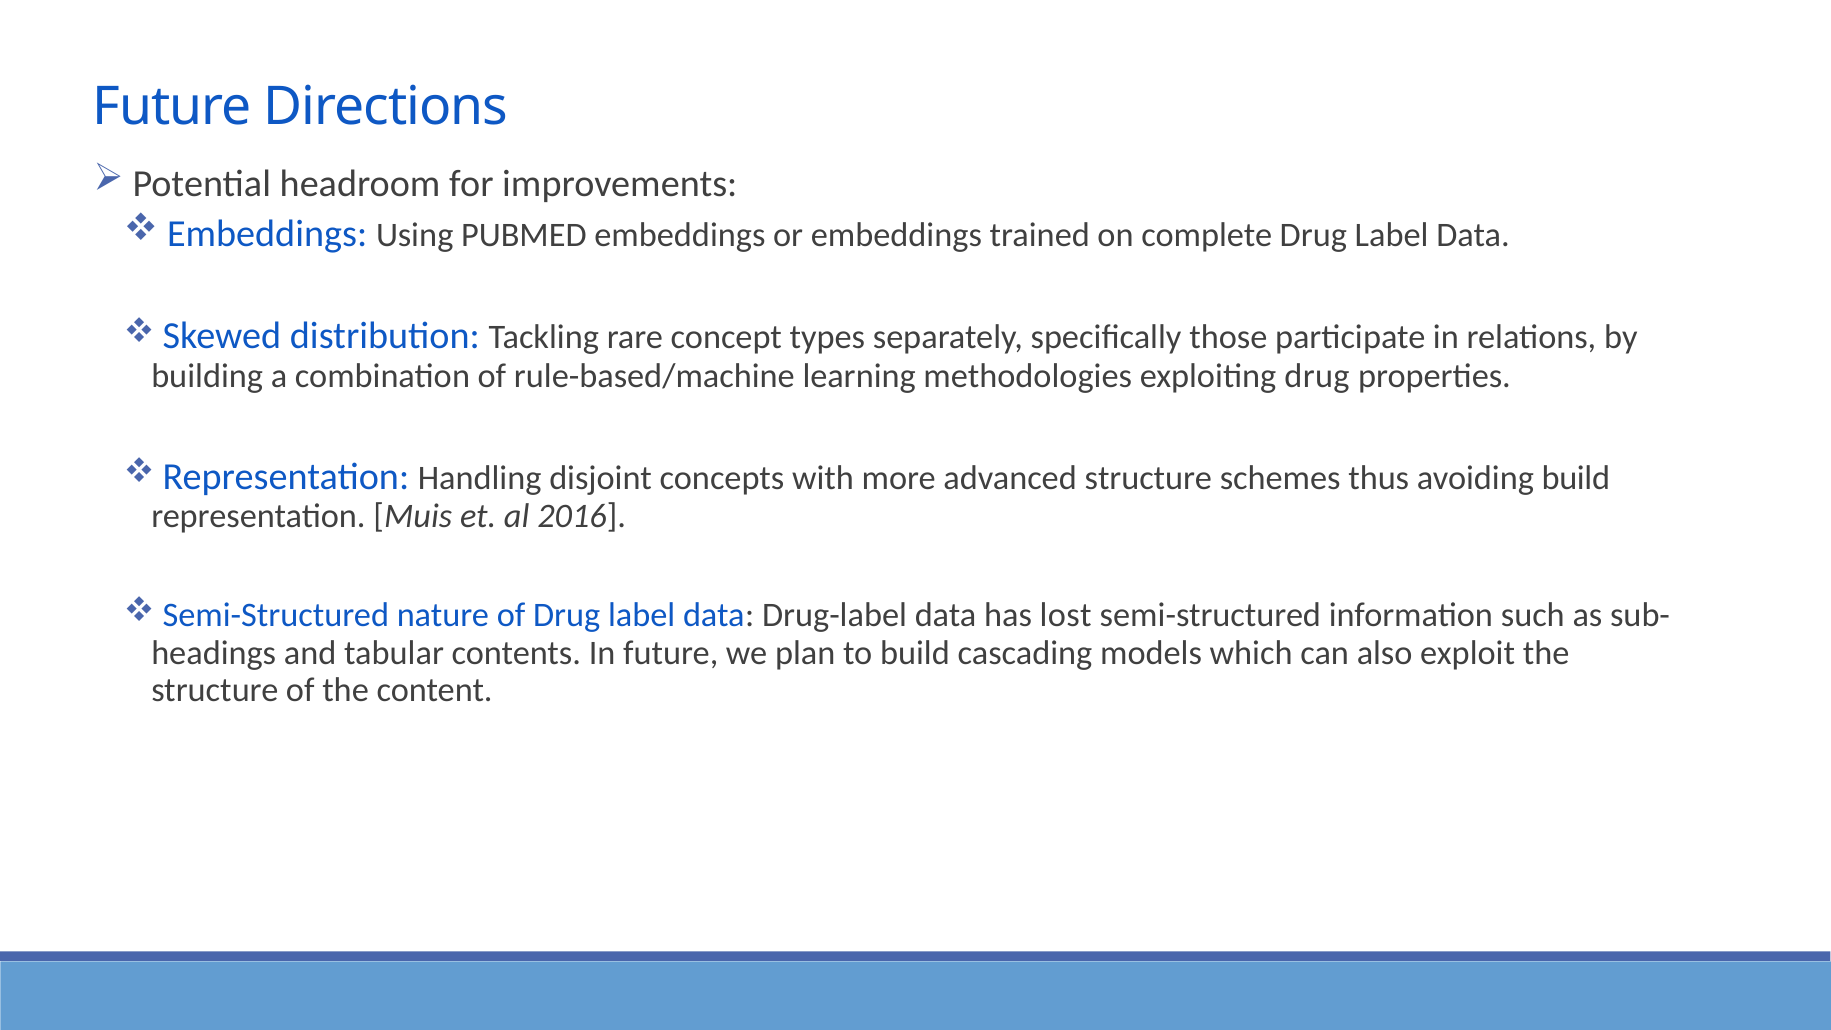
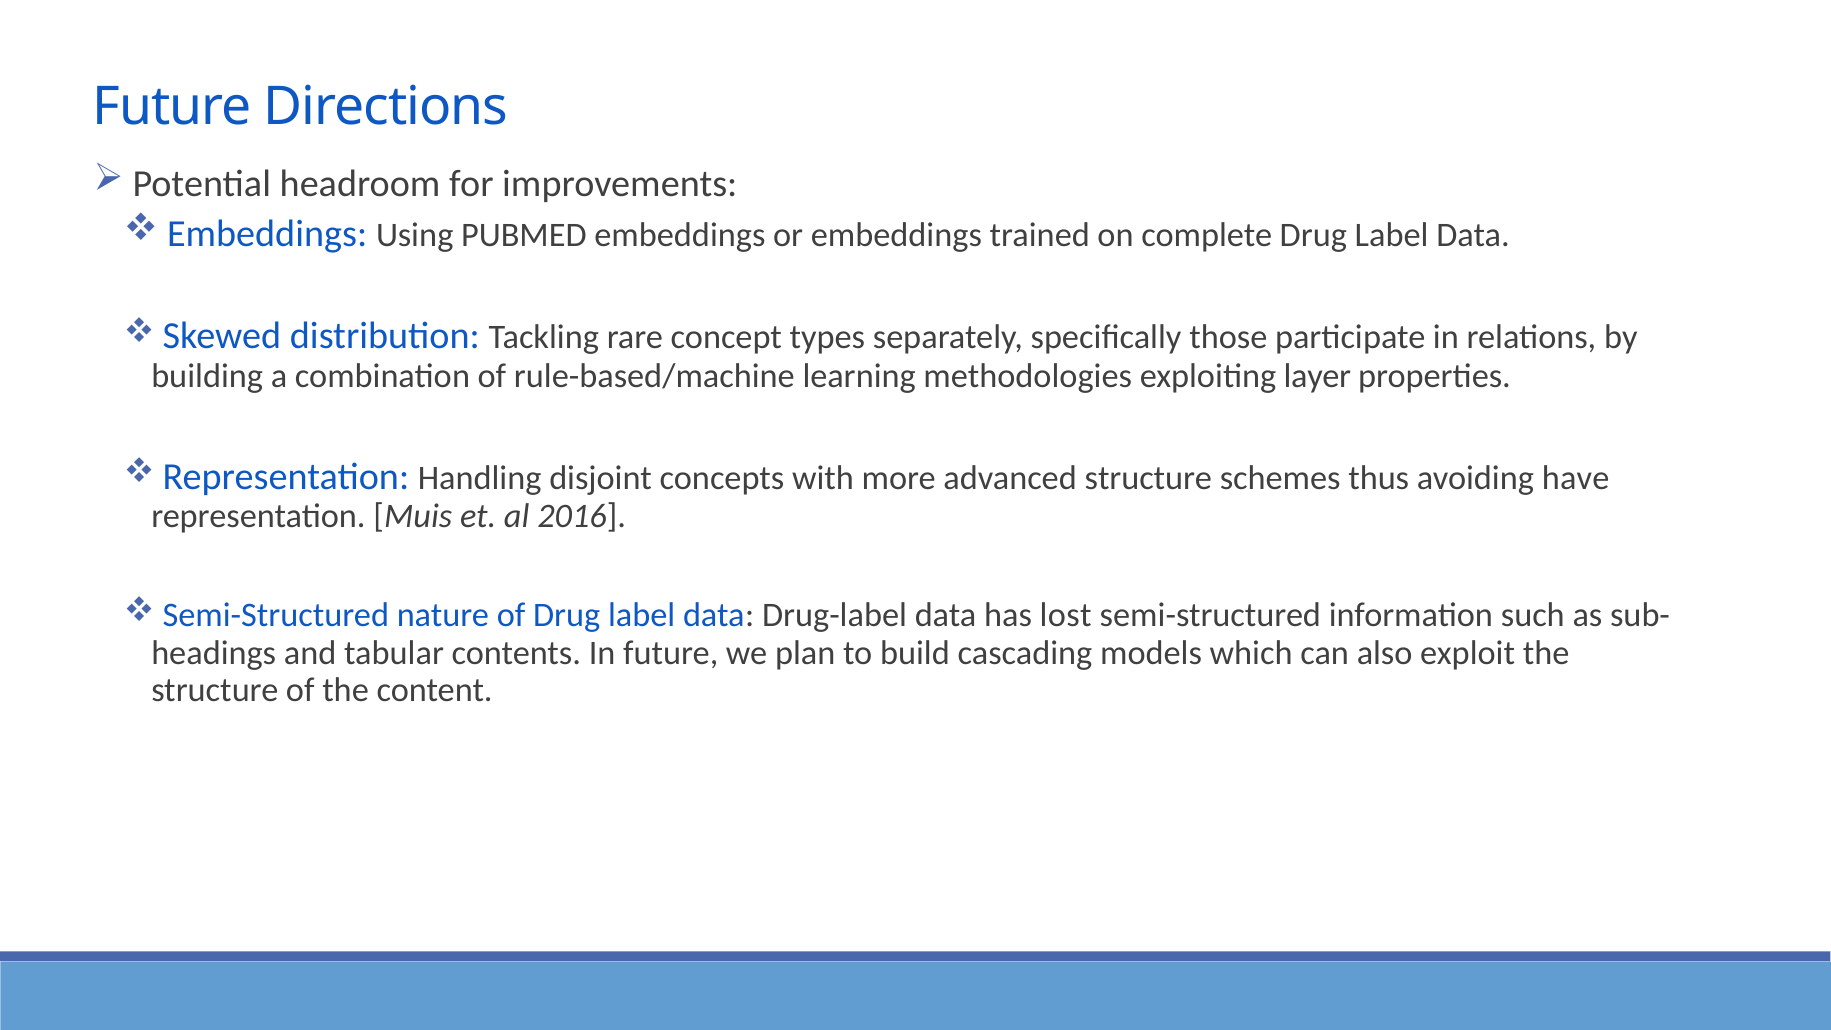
exploiting drug: drug -> layer
avoiding build: build -> have
